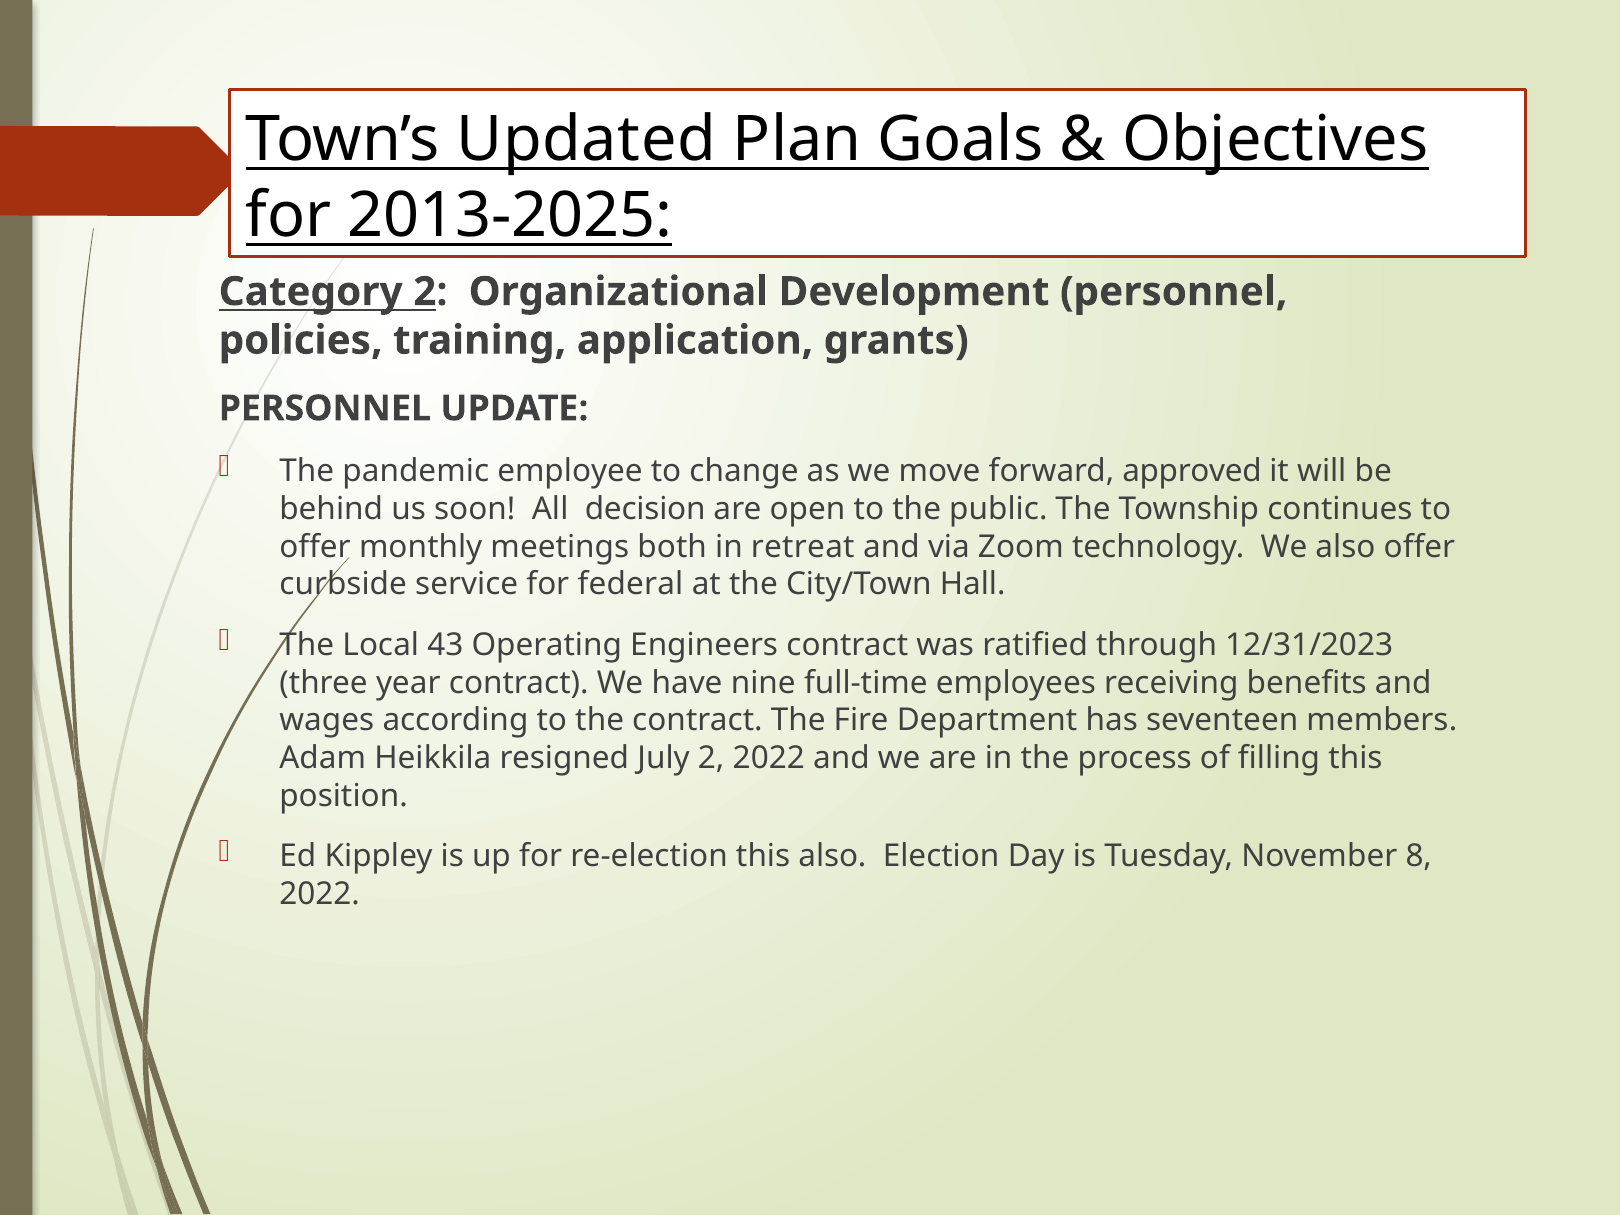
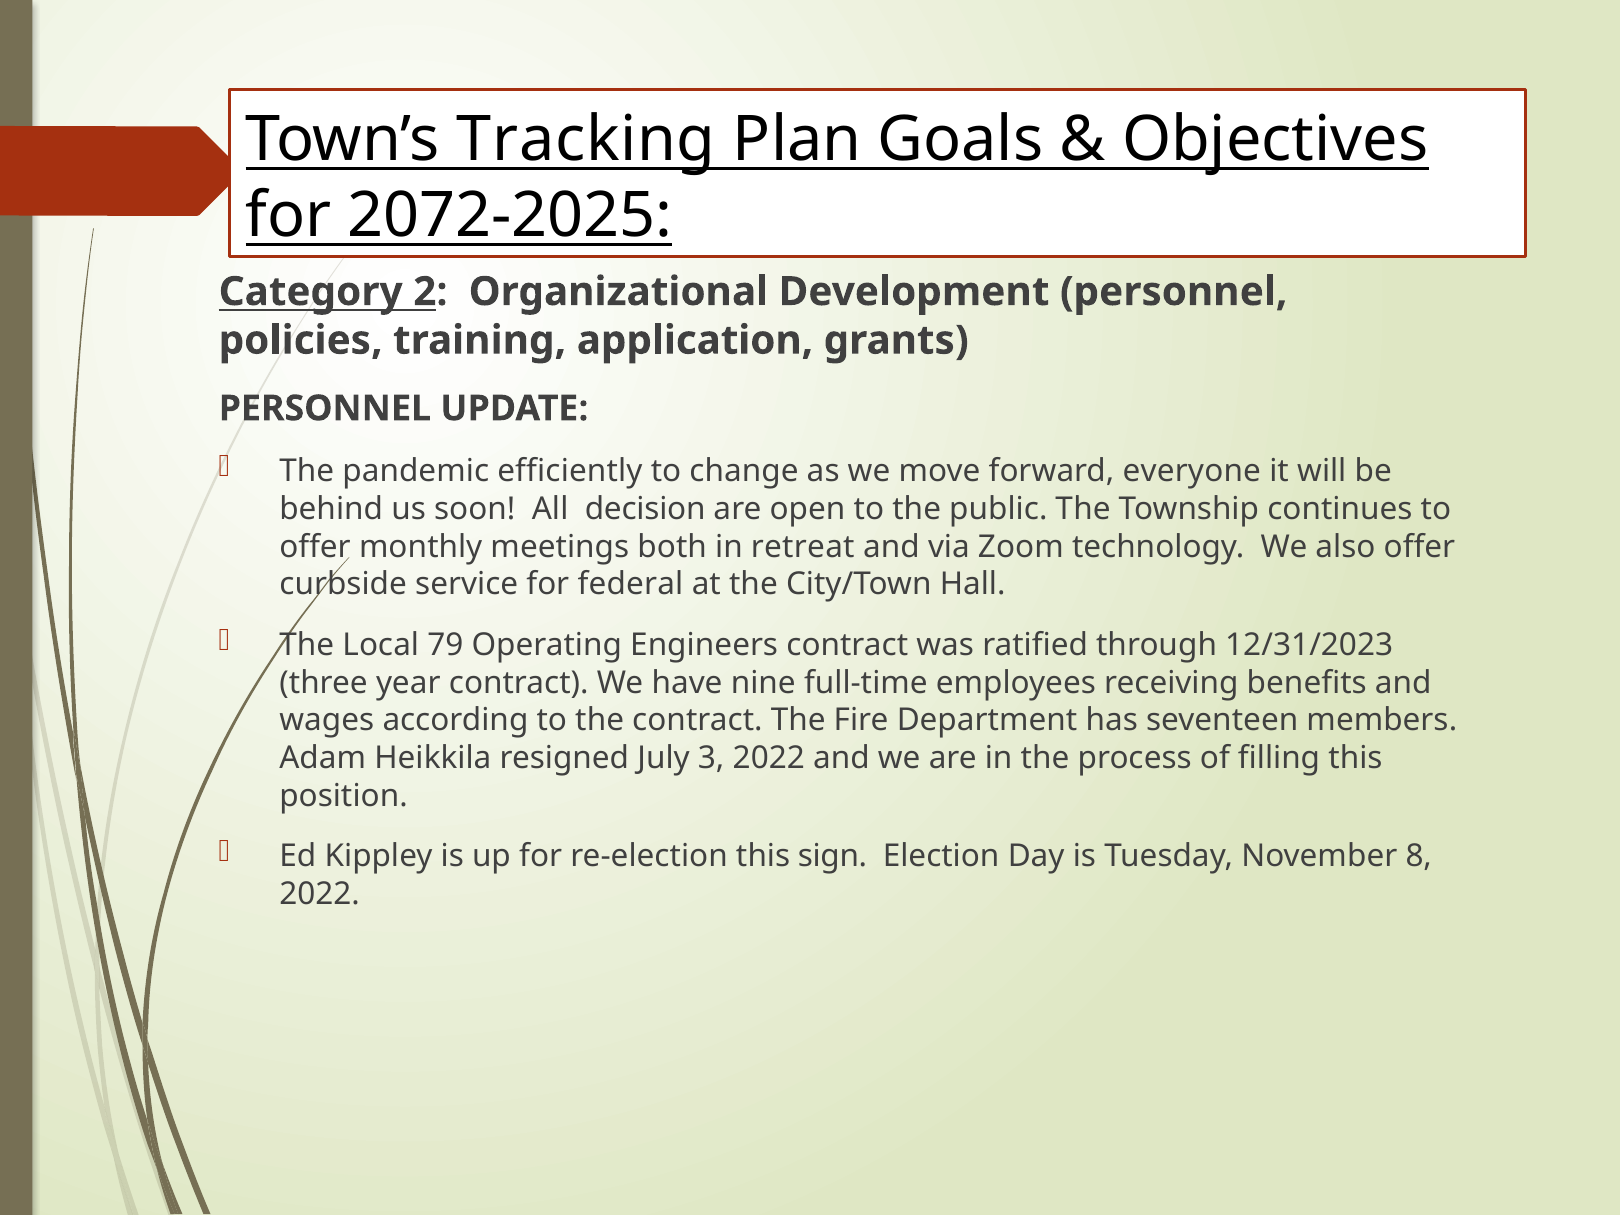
Updated: Updated -> Tracking
2013-2025: 2013-2025 -> 2072-2025
employee: employee -> efficiently
approved: approved -> everyone
43: 43 -> 79
July 2: 2 -> 3
this also: also -> sign
